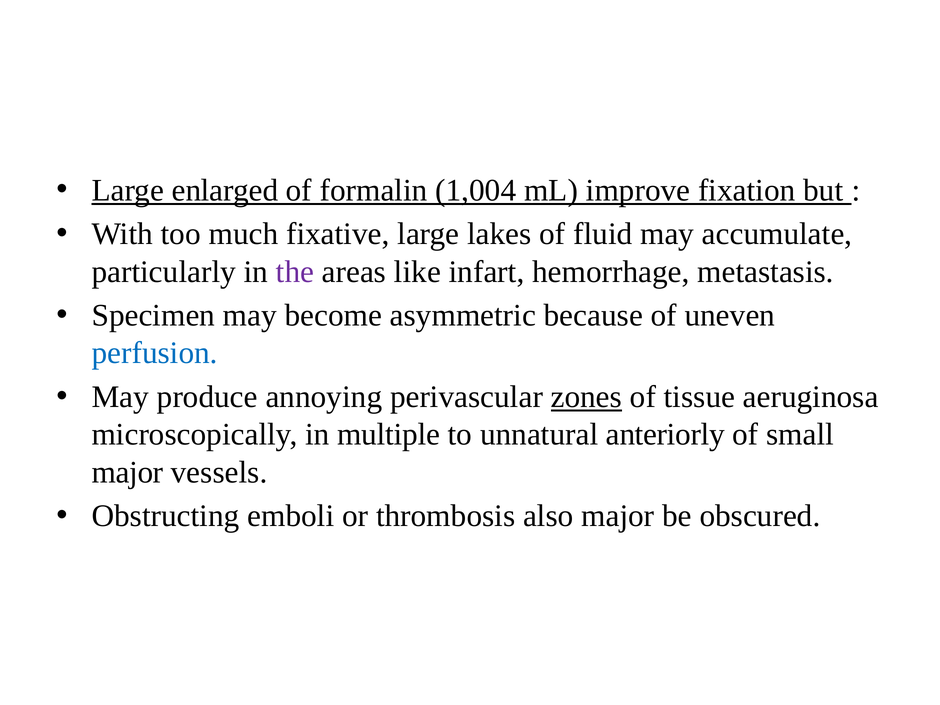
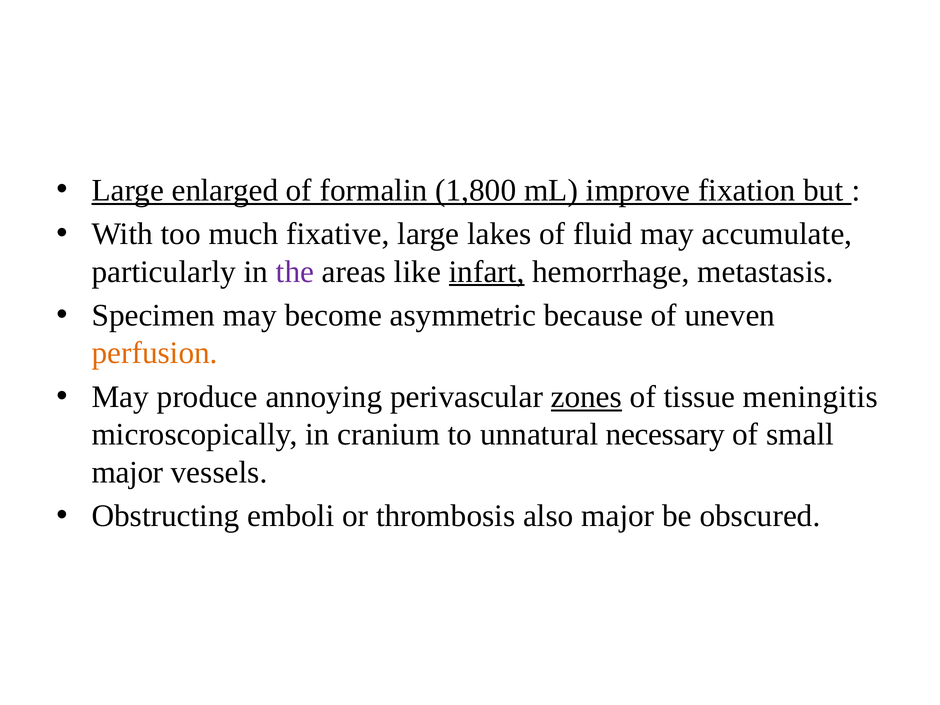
1,004: 1,004 -> 1,800
infart underline: none -> present
perfusion colour: blue -> orange
aeruginosa: aeruginosa -> meningitis
multiple: multiple -> cranium
anteriorly: anteriorly -> necessary
